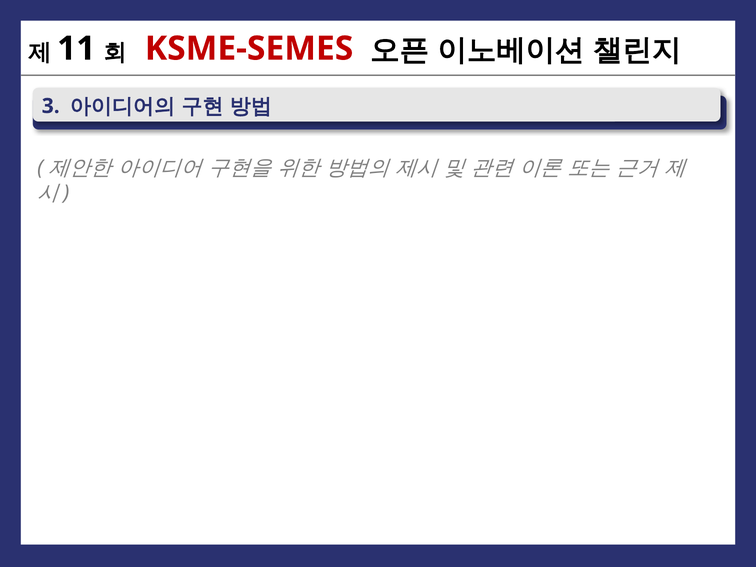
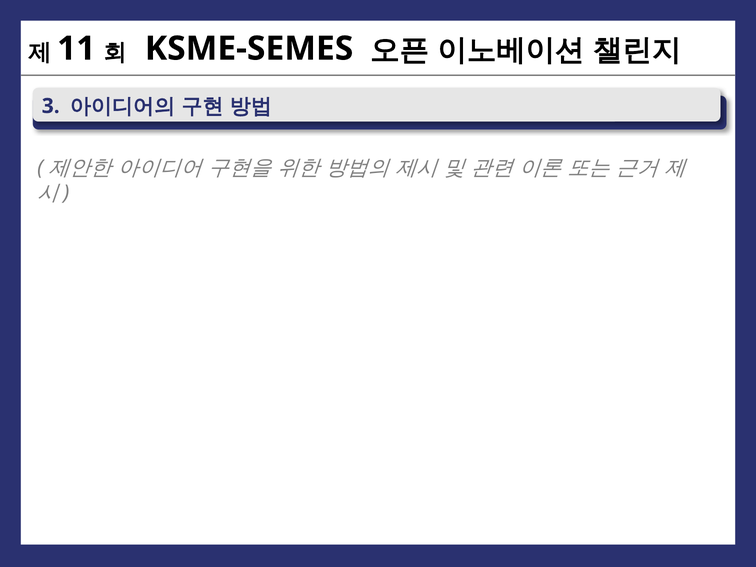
KSME-SEMES colour: red -> black
